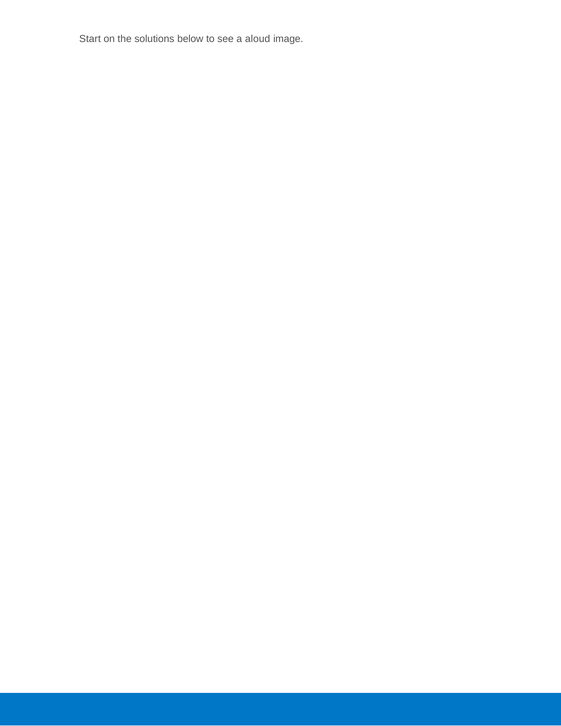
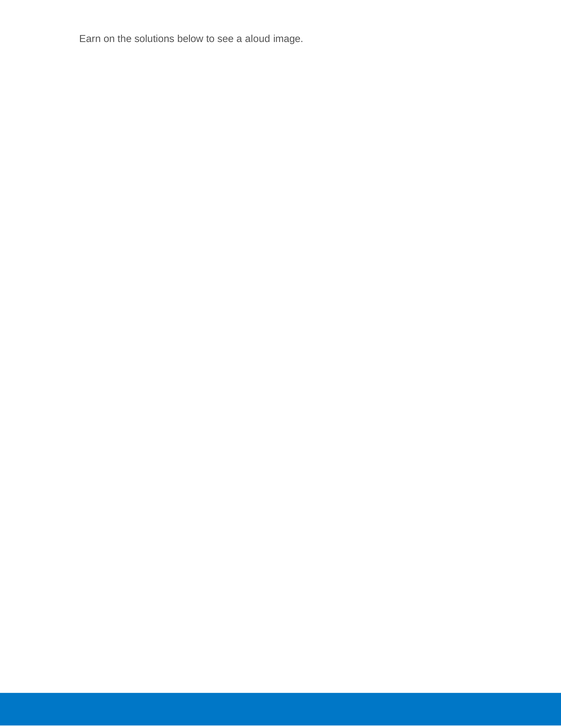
Start: Start -> Earn
